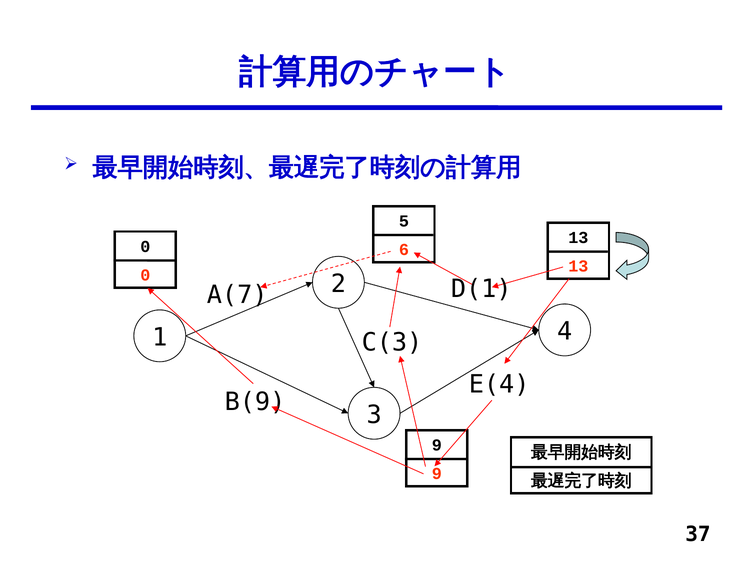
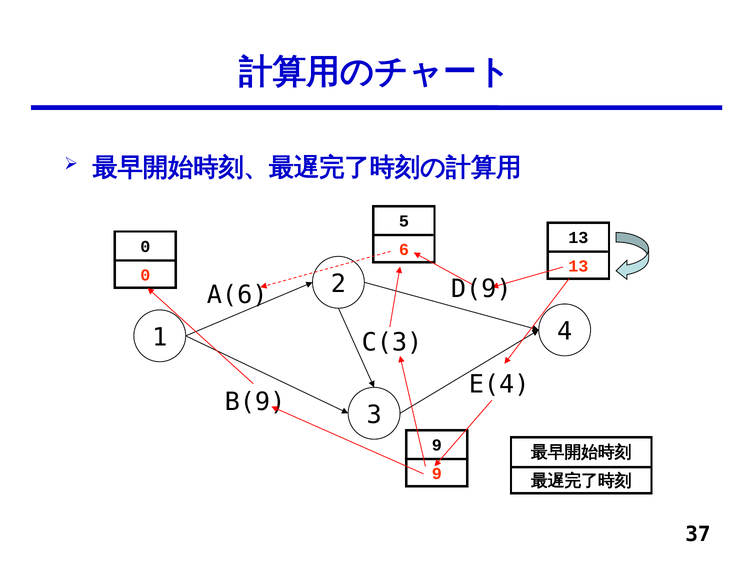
D(1: D(1 -> D(9
A(7: A(7 -> A(6
